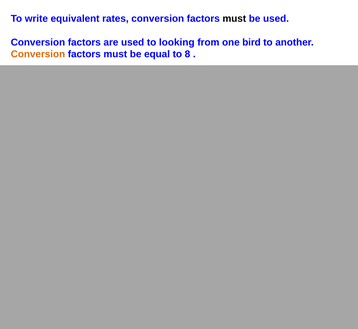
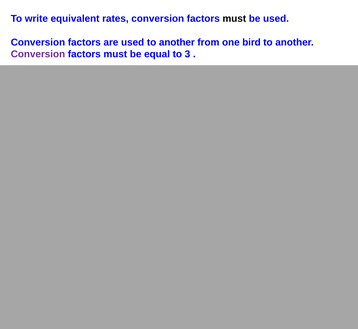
used to looking: looking -> another
Conversion at (38, 54) colour: orange -> purple
to 8: 8 -> 3
